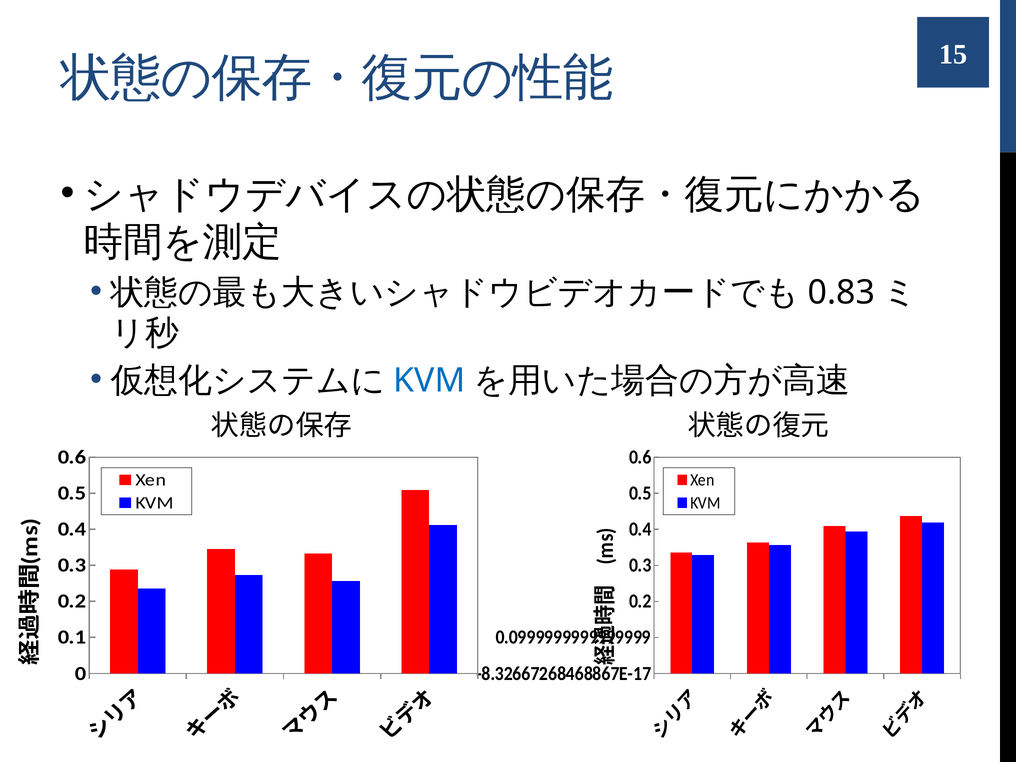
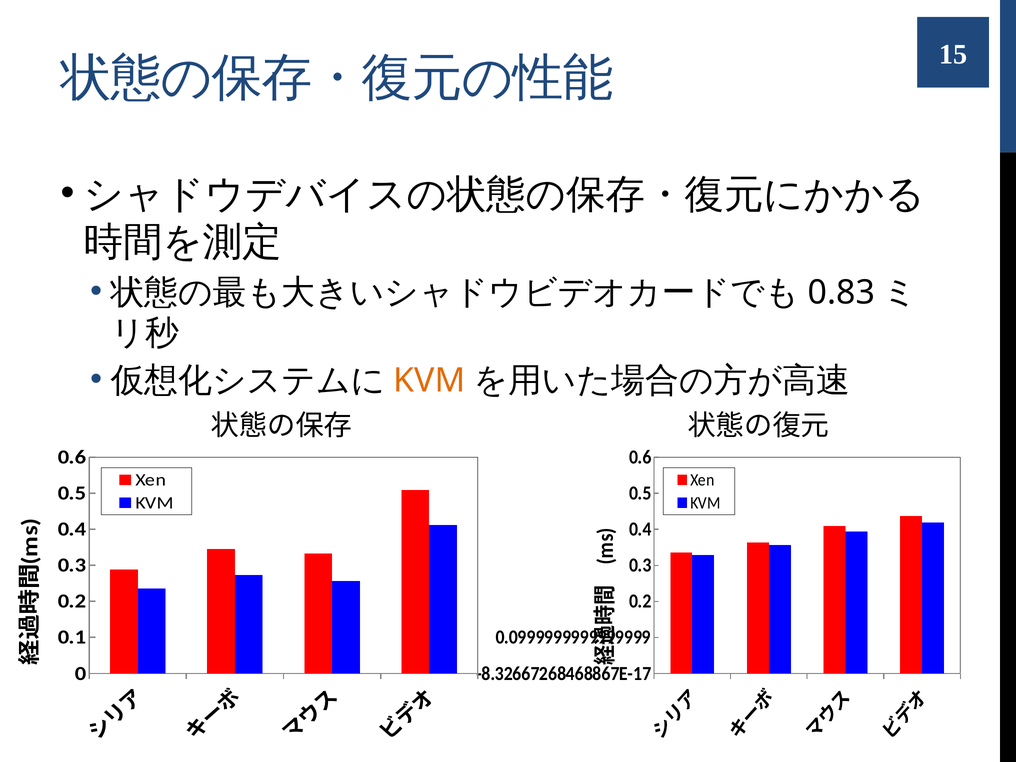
KVM at (429, 380) colour: blue -> orange
